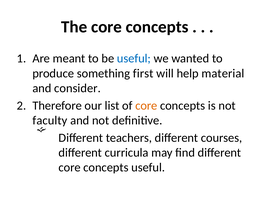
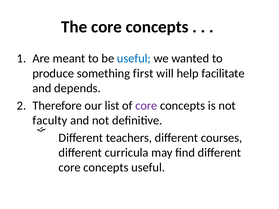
material: material -> facilitate
consider: consider -> depends
core at (146, 106) colour: orange -> purple
